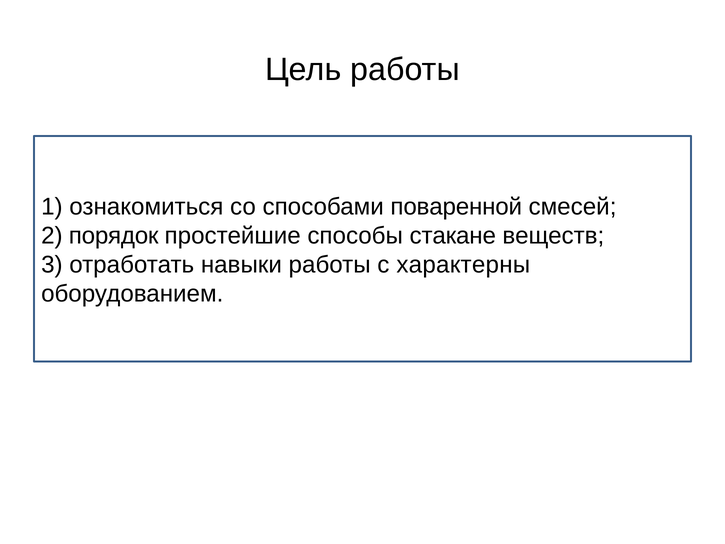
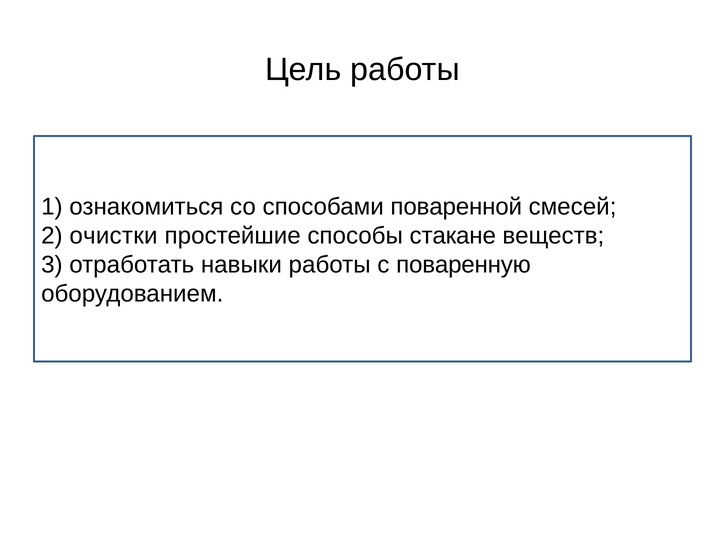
порядок: порядок -> очистки
характерны: характерны -> поваренную
